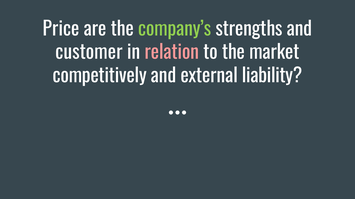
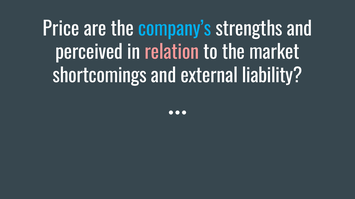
company’s colour: light green -> light blue
customer: customer -> perceived
competitively: competitively -> shortcomings
